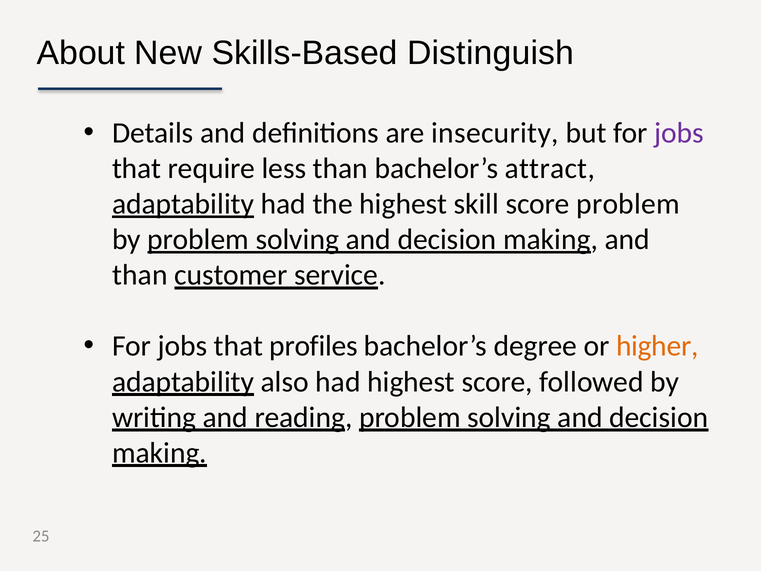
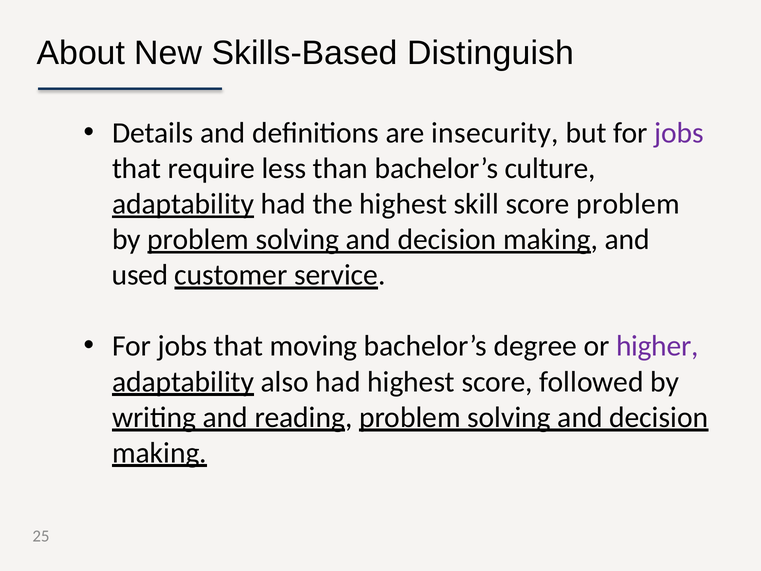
attract: attract -> culture
than at (140, 275): than -> used
profiles: profiles -> moving
higher colour: orange -> purple
